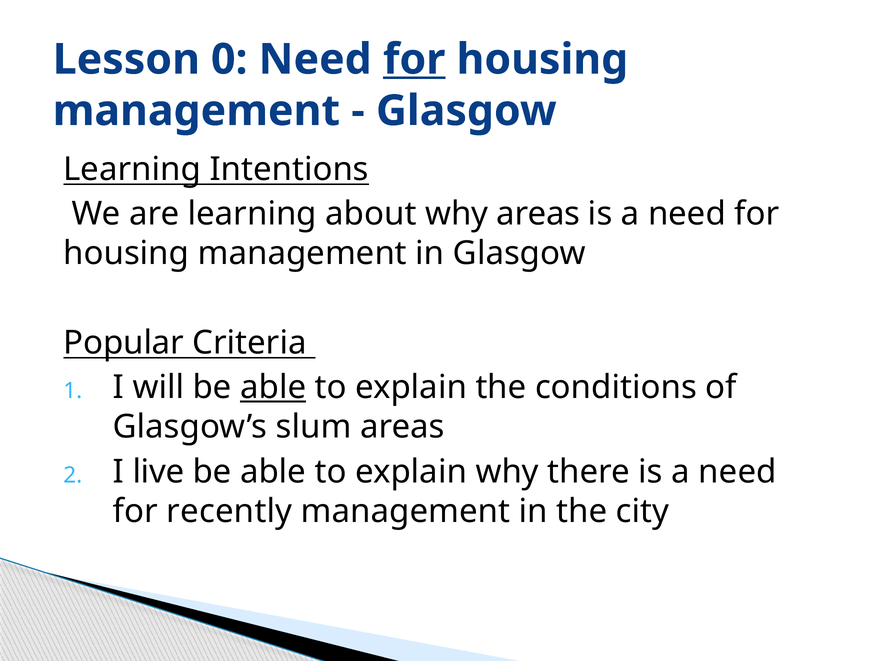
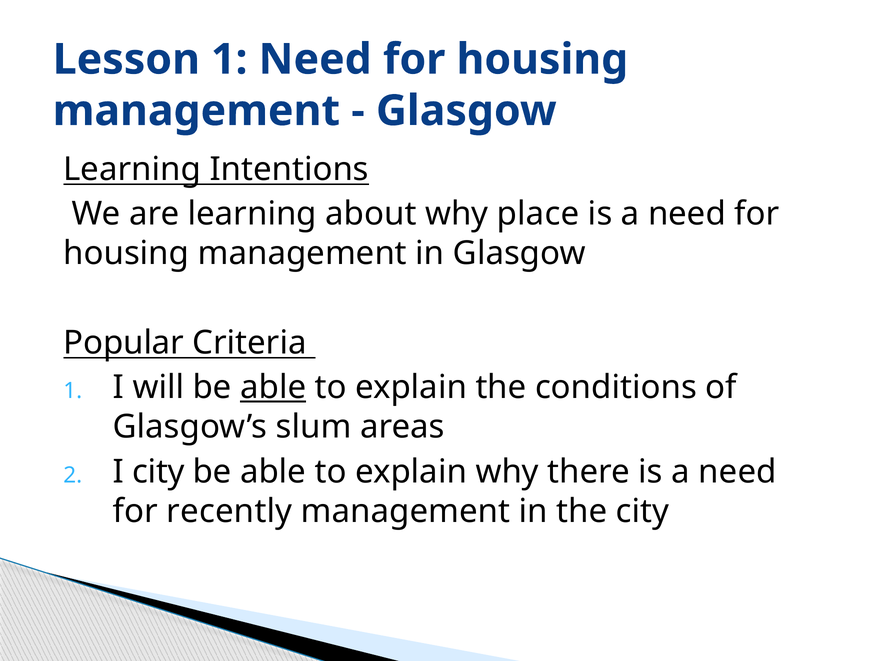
Lesson 0: 0 -> 1
for at (414, 59) underline: present -> none
why areas: areas -> place
I live: live -> city
